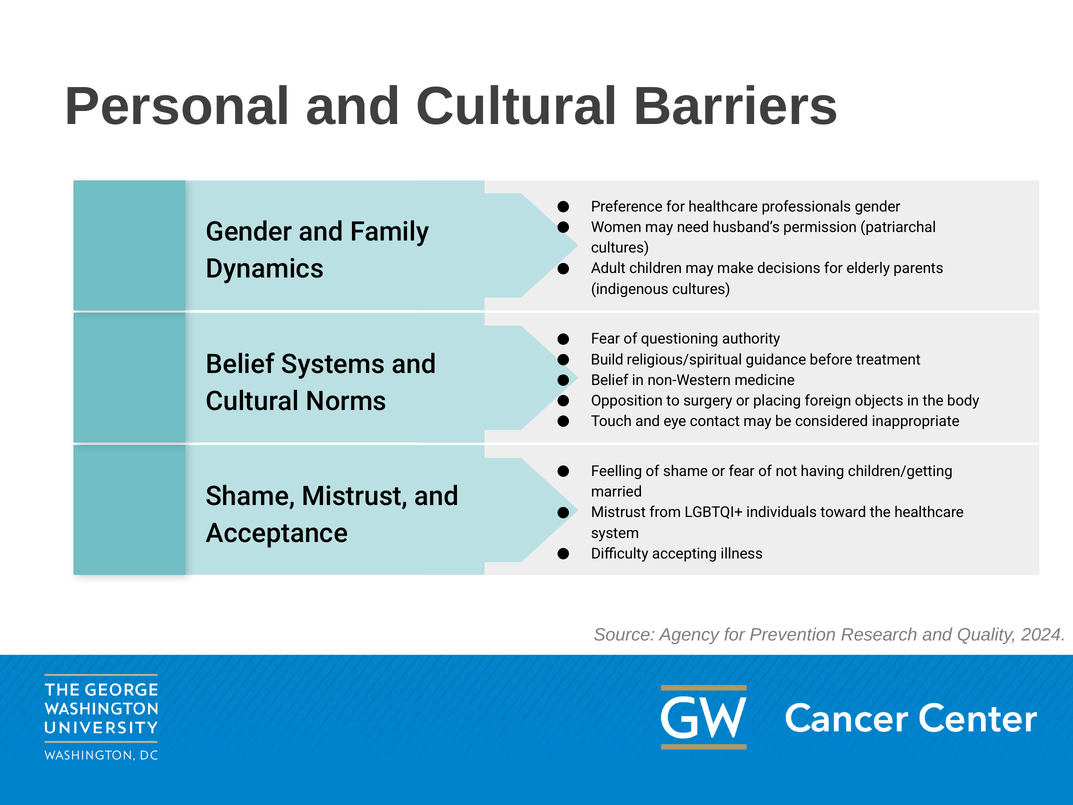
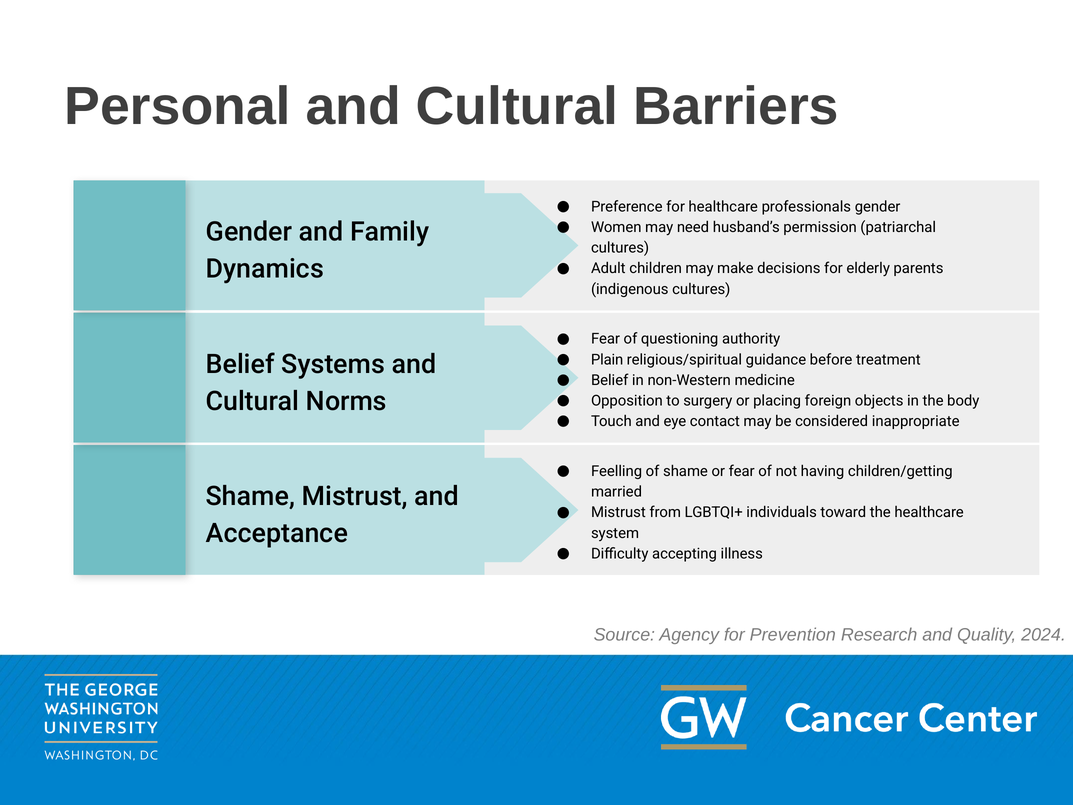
Build: Build -> Plain
